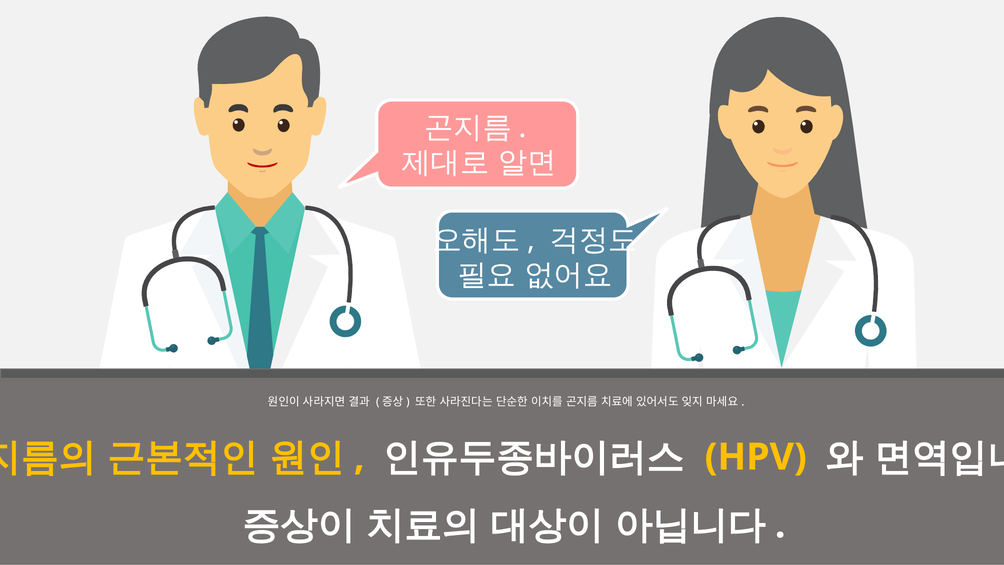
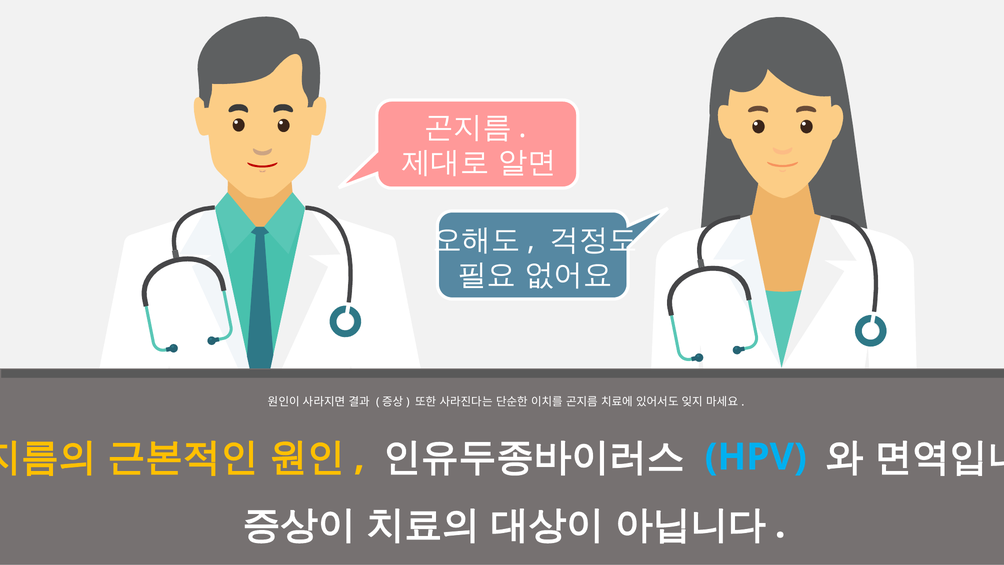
HPV colour: yellow -> light blue
